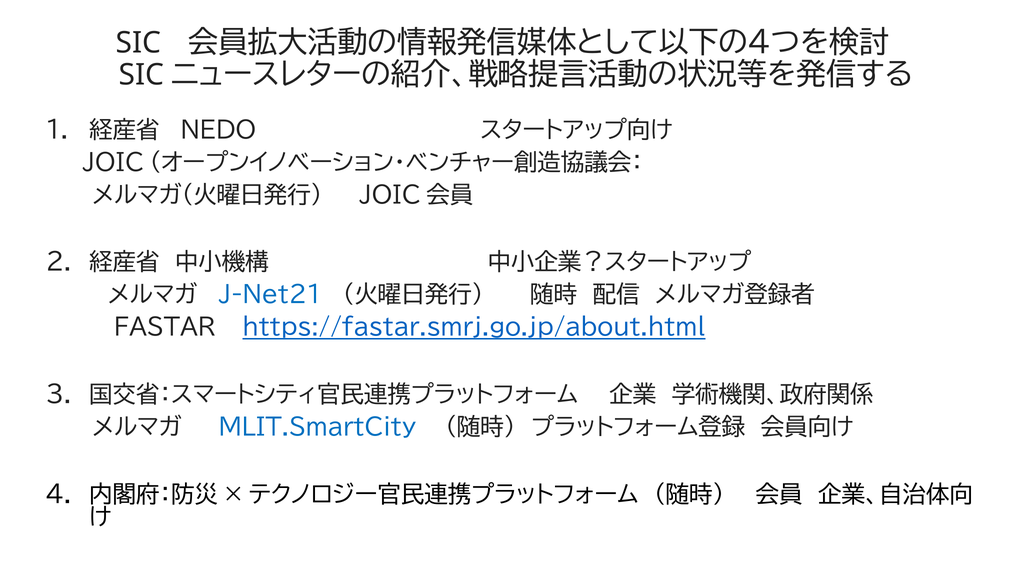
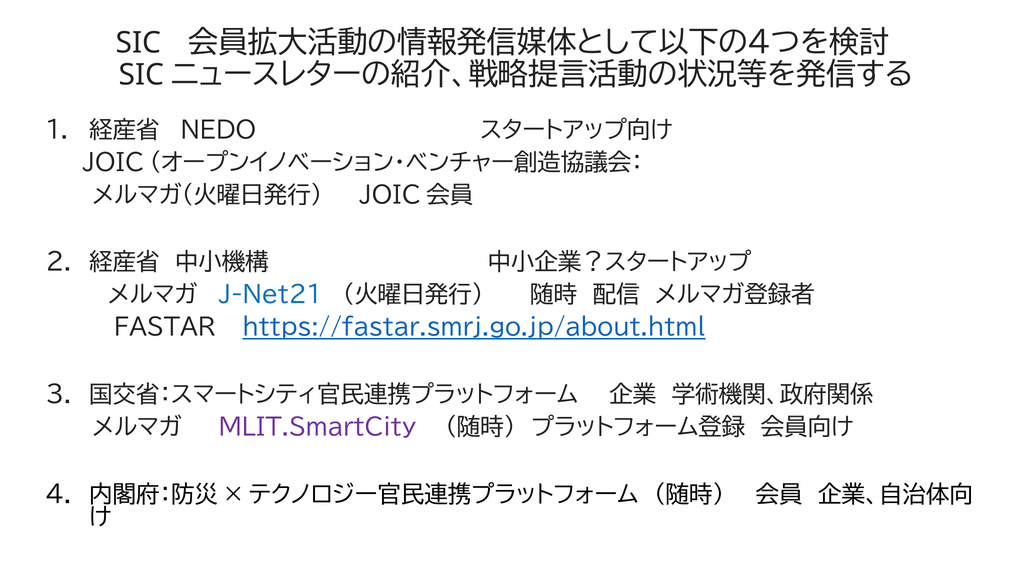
MLIT.SmartCity colour: blue -> purple
